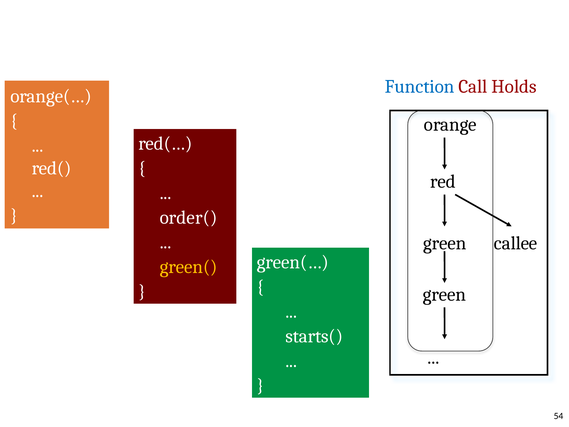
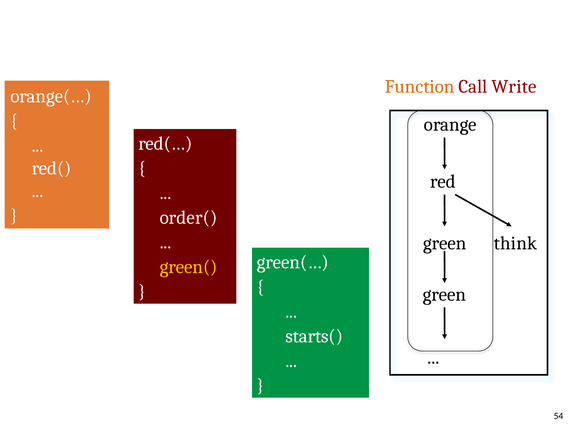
Function colour: blue -> orange
Holds: Holds -> Write
callee: callee -> think
